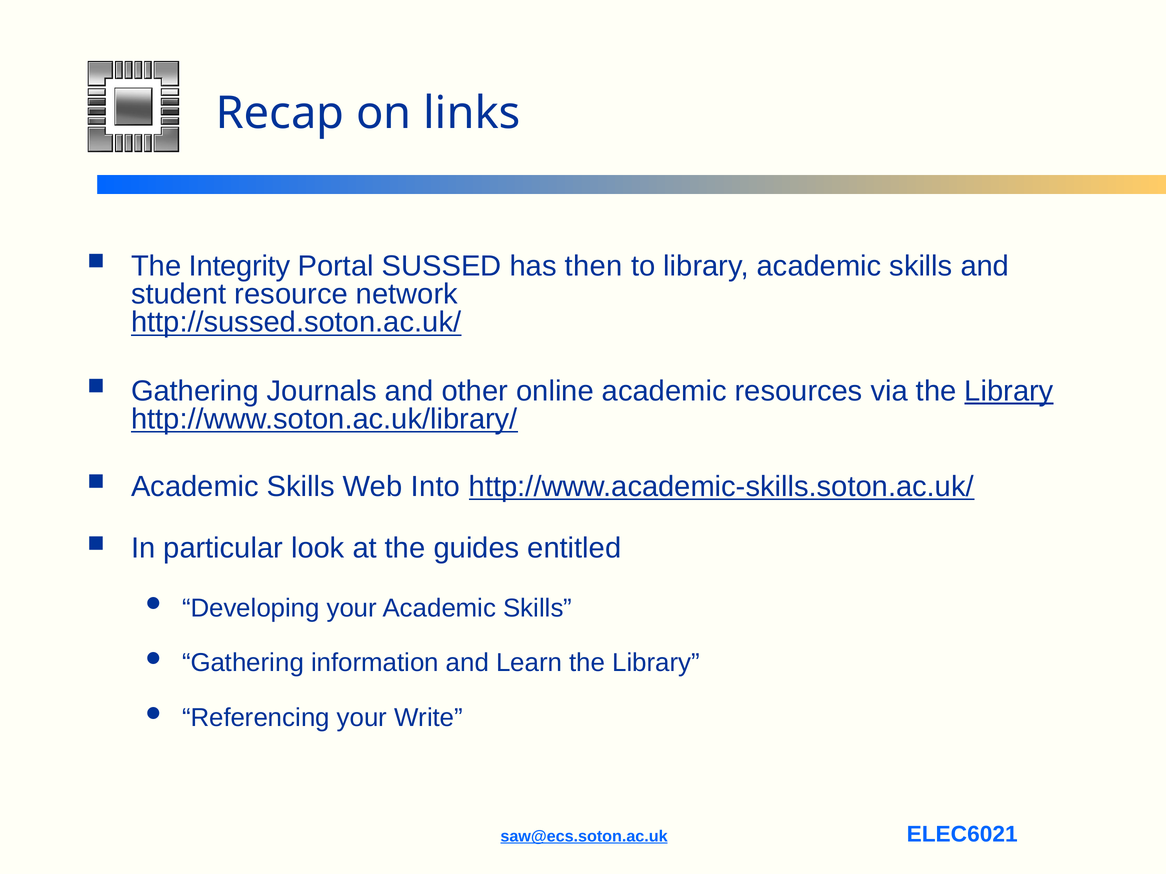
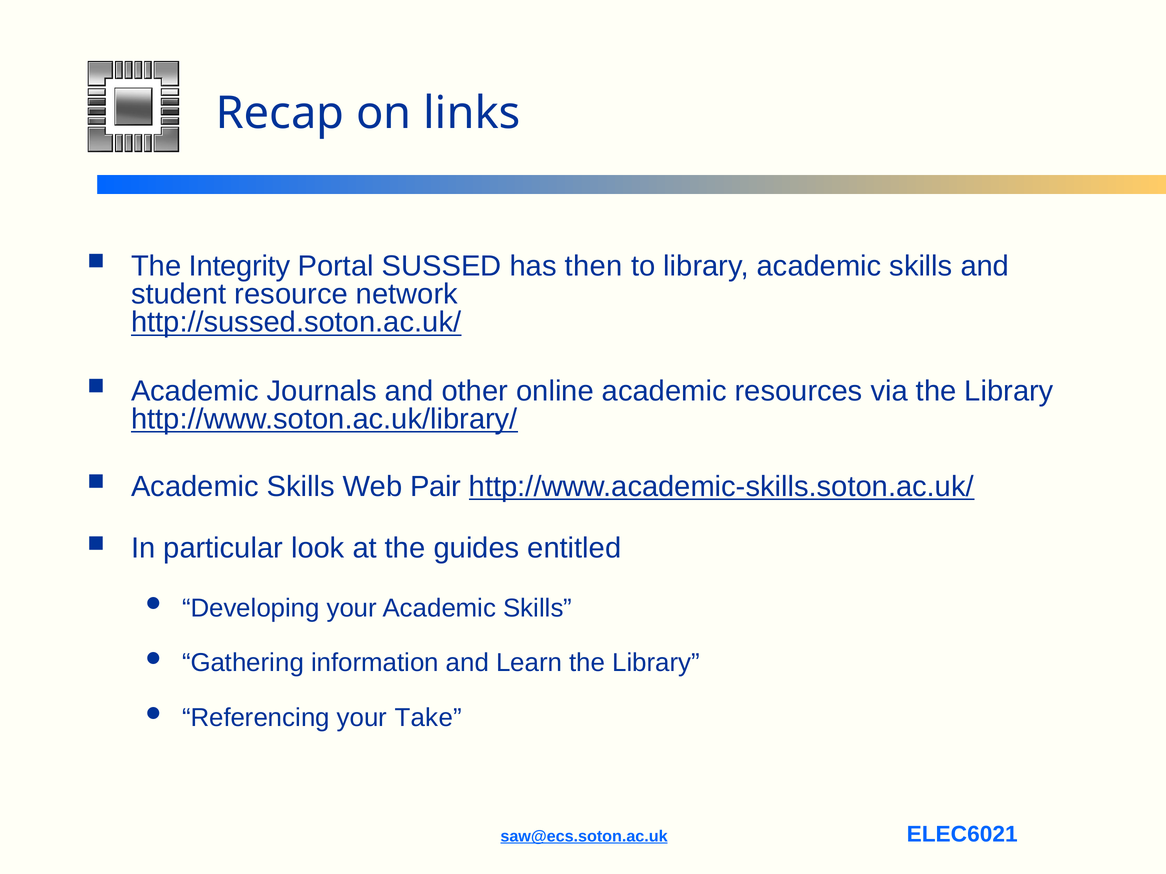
Gathering at (195, 391): Gathering -> Academic
Library at (1009, 391) underline: present -> none
Into: Into -> Pair
Write: Write -> Take
